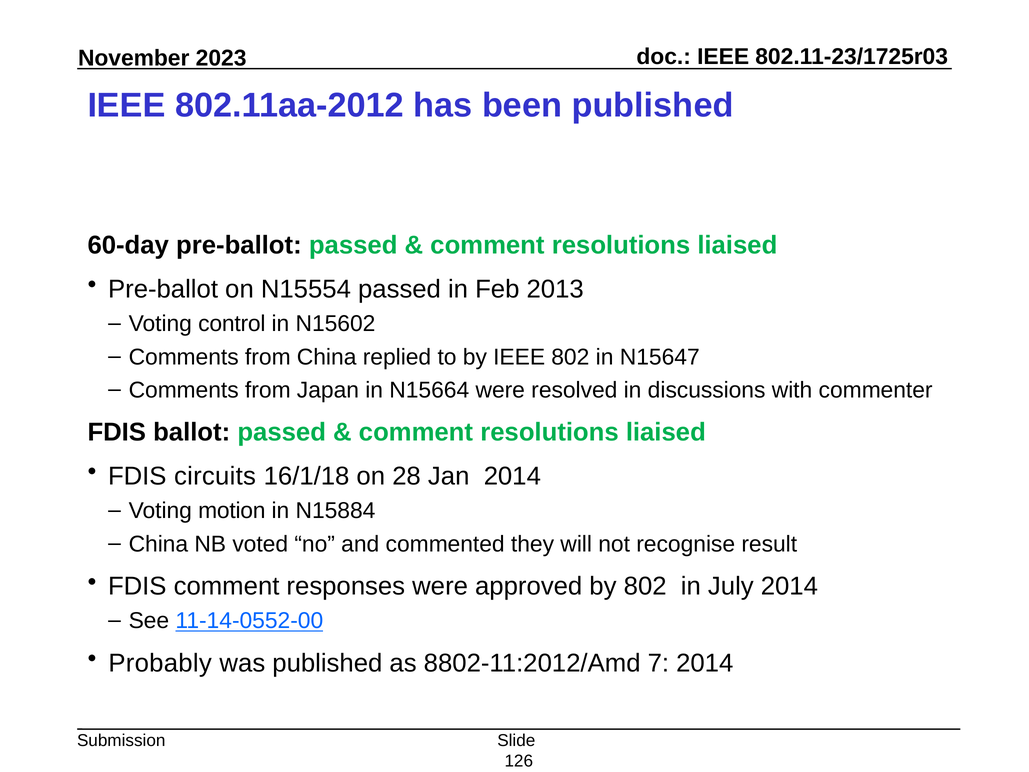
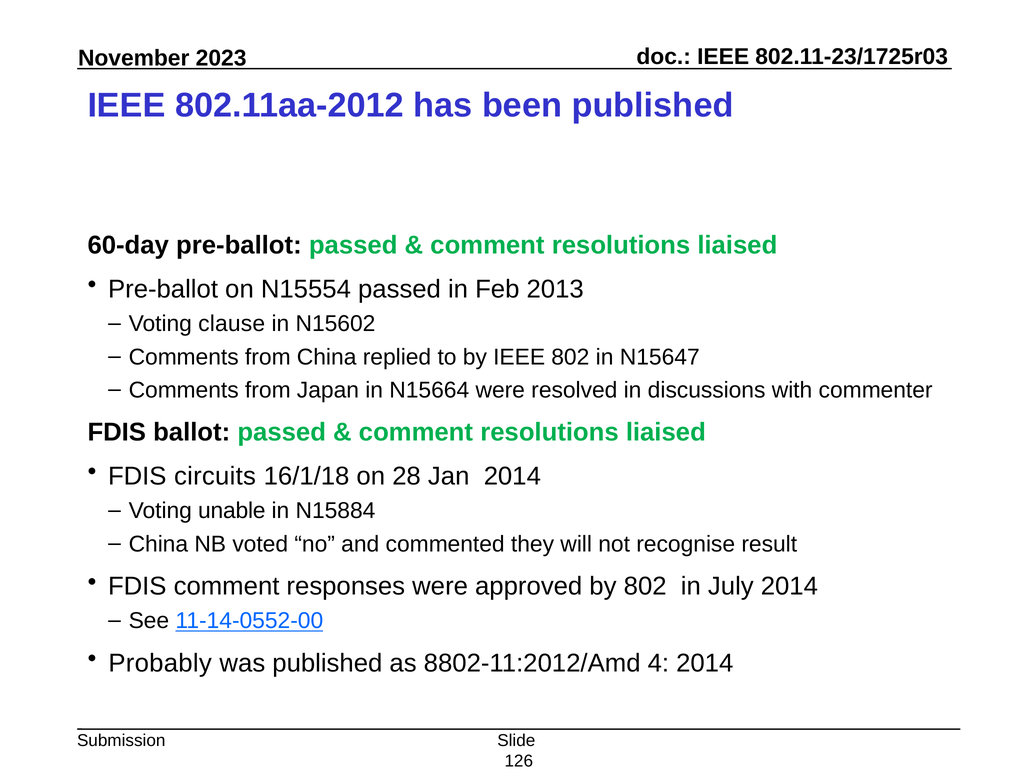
control: control -> clause
motion: motion -> unable
7: 7 -> 4
